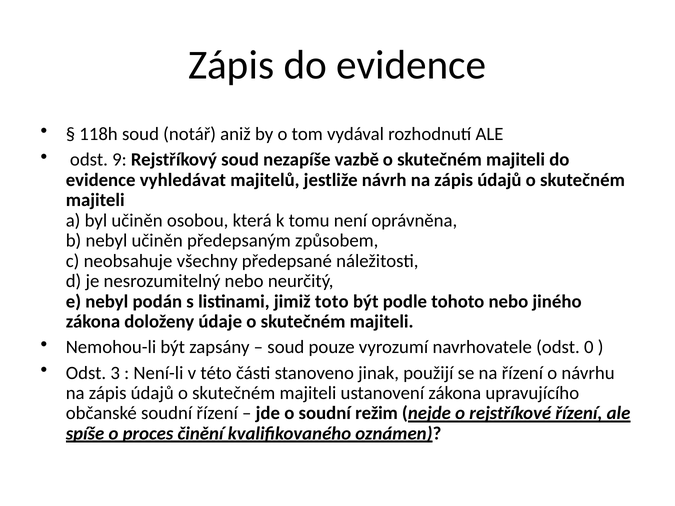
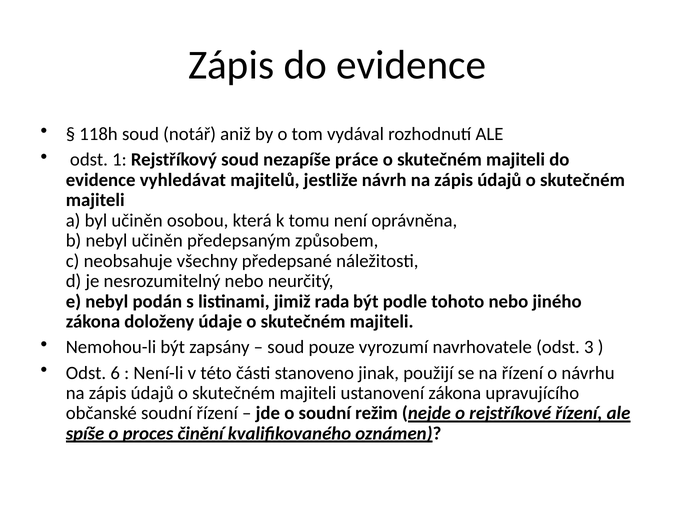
9: 9 -> 1
vazbě: vazbě -> práce
toto: toto -> rada
0: 0 -> 3
3: 3 -> 6
